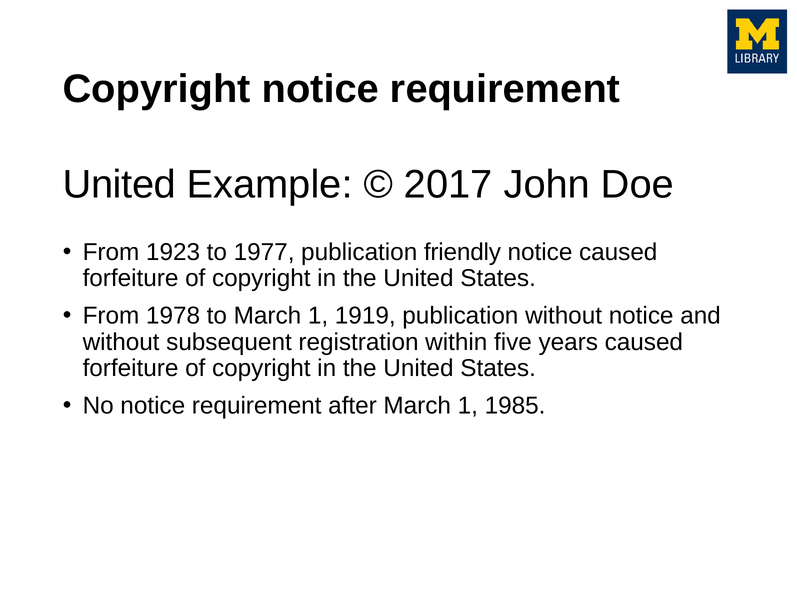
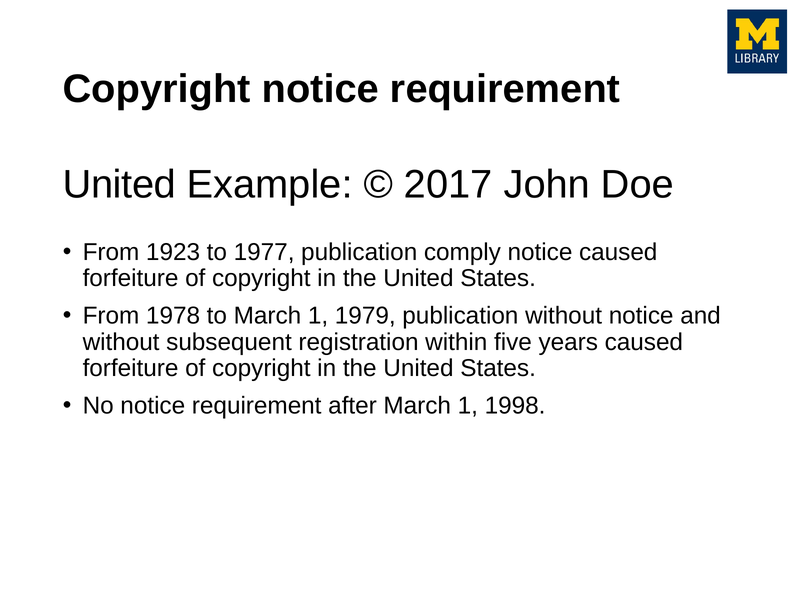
friendly: friendly -> comply
1919: 1919 -> 1979
1985: 1985 -> 1998
